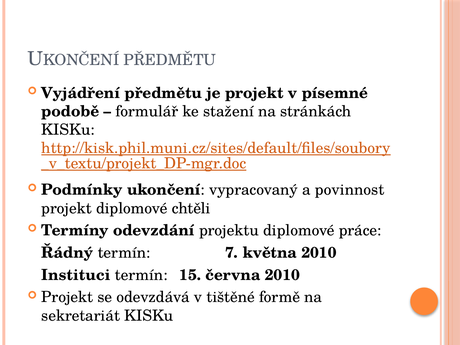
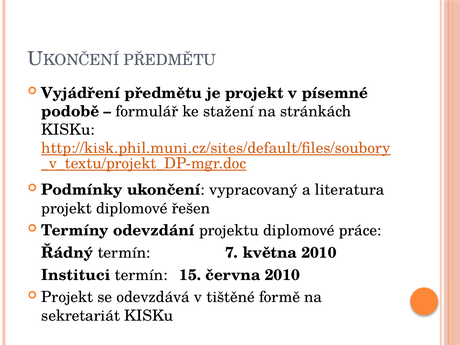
povinnost: povinnost -> literatura
chtěli: chtěli -> řešen
